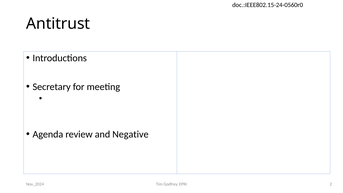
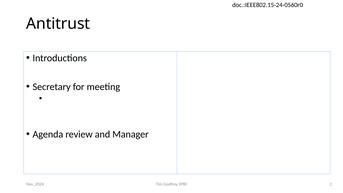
Negative: Negative -> Manager
